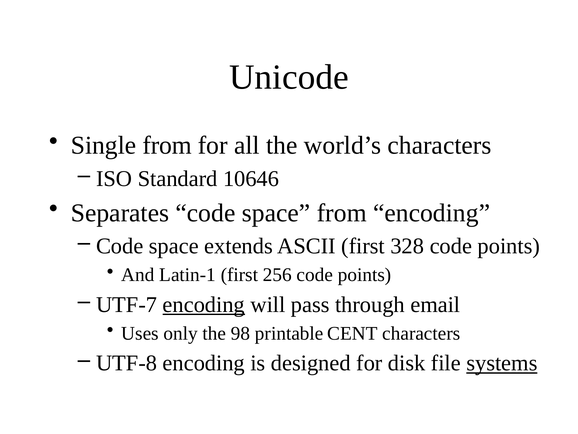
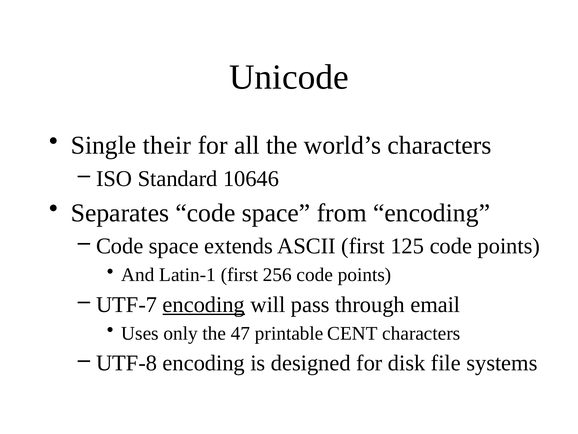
Single from: from -> their
328: 328 -> 125
98: 98 -> 47
systems underline: present -> none
